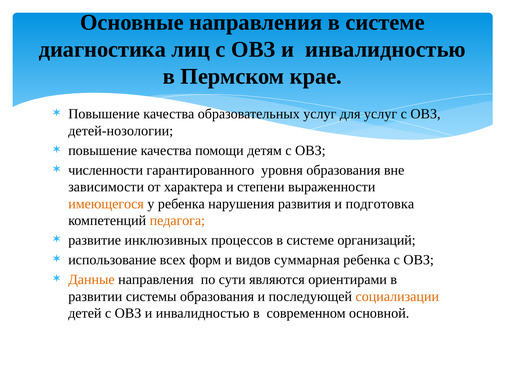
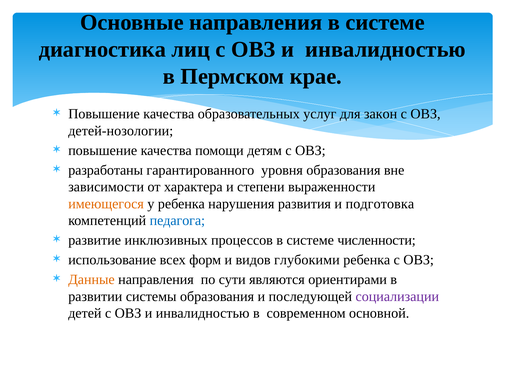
для услуг: услуг -> закон
численности: численности -> разработаны
педагога colour: orange -> blue
организаций: организаций -> численности
суммарная: суммарная -> глубокими
социализации colour: orange -> purple
